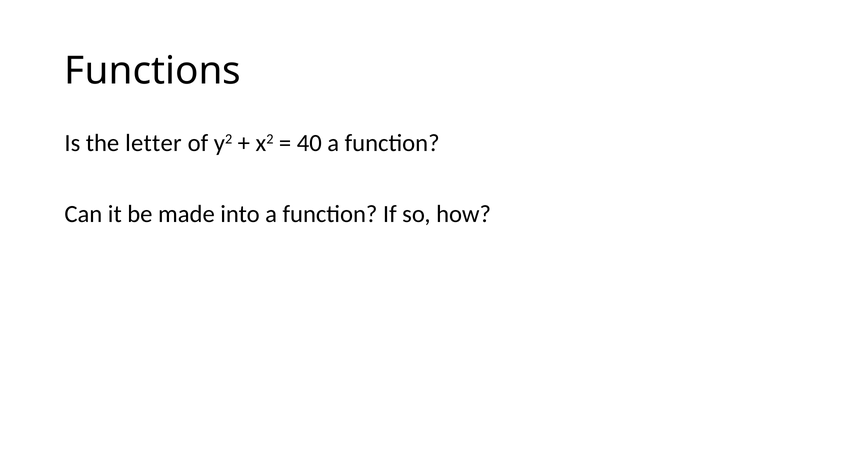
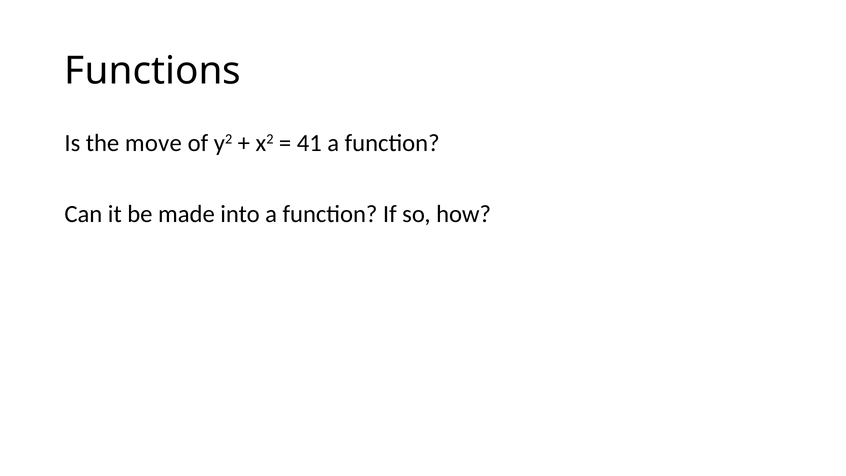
letter: letter -> move
40: 40 -> 41
